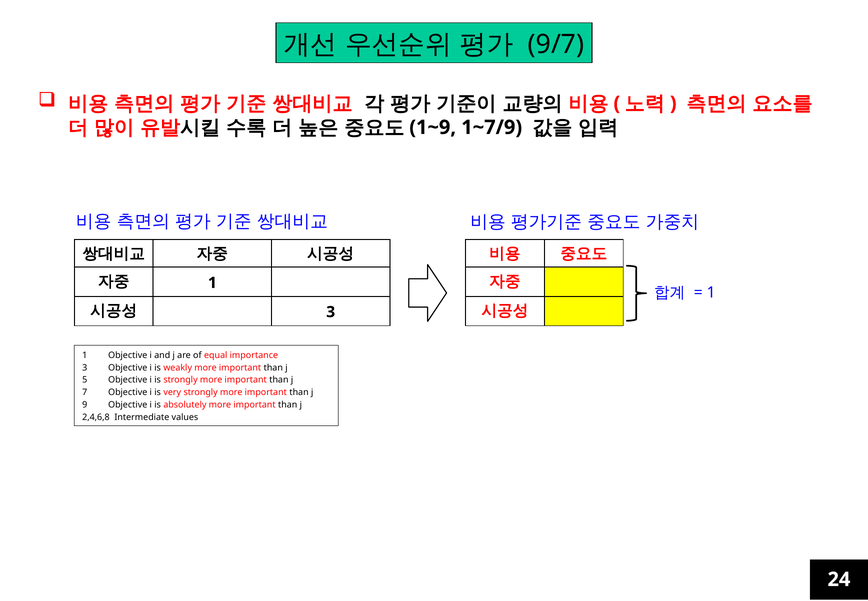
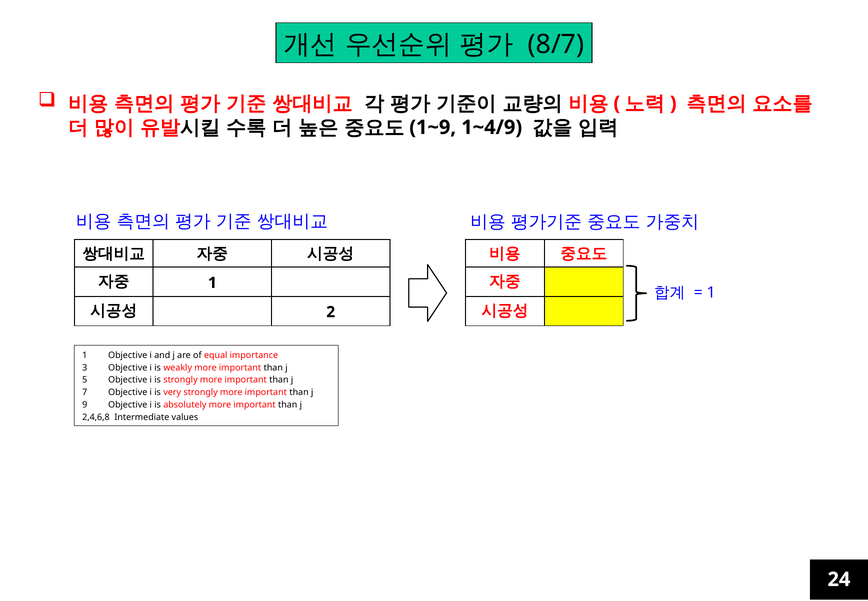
9/7: 9/7 -> 8/7
1~7/9: 1~7/9 -> 1~4/9
3 at (331, 312): 3 -> 2
